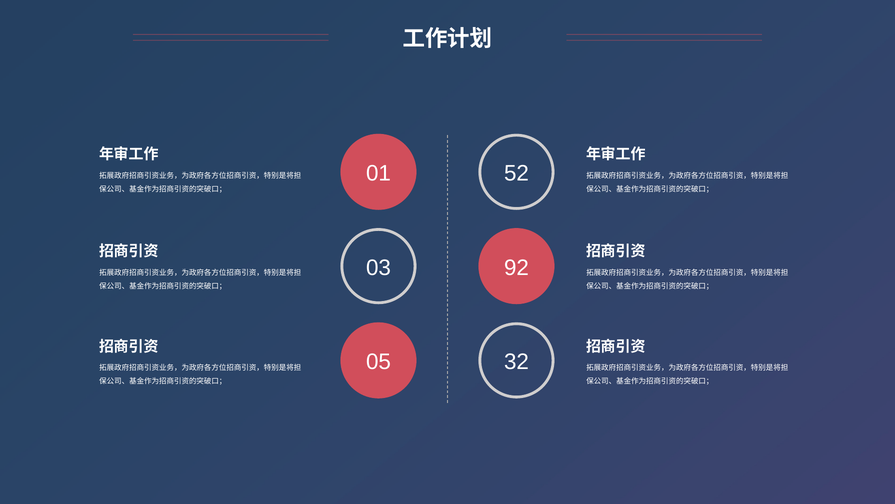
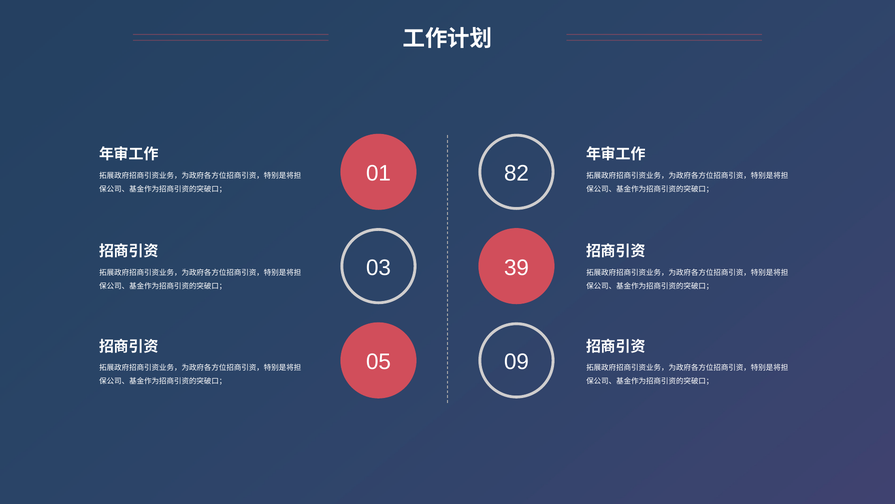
52: 52 -> 82
92: 92 -> 39
32: 32 -> 09
